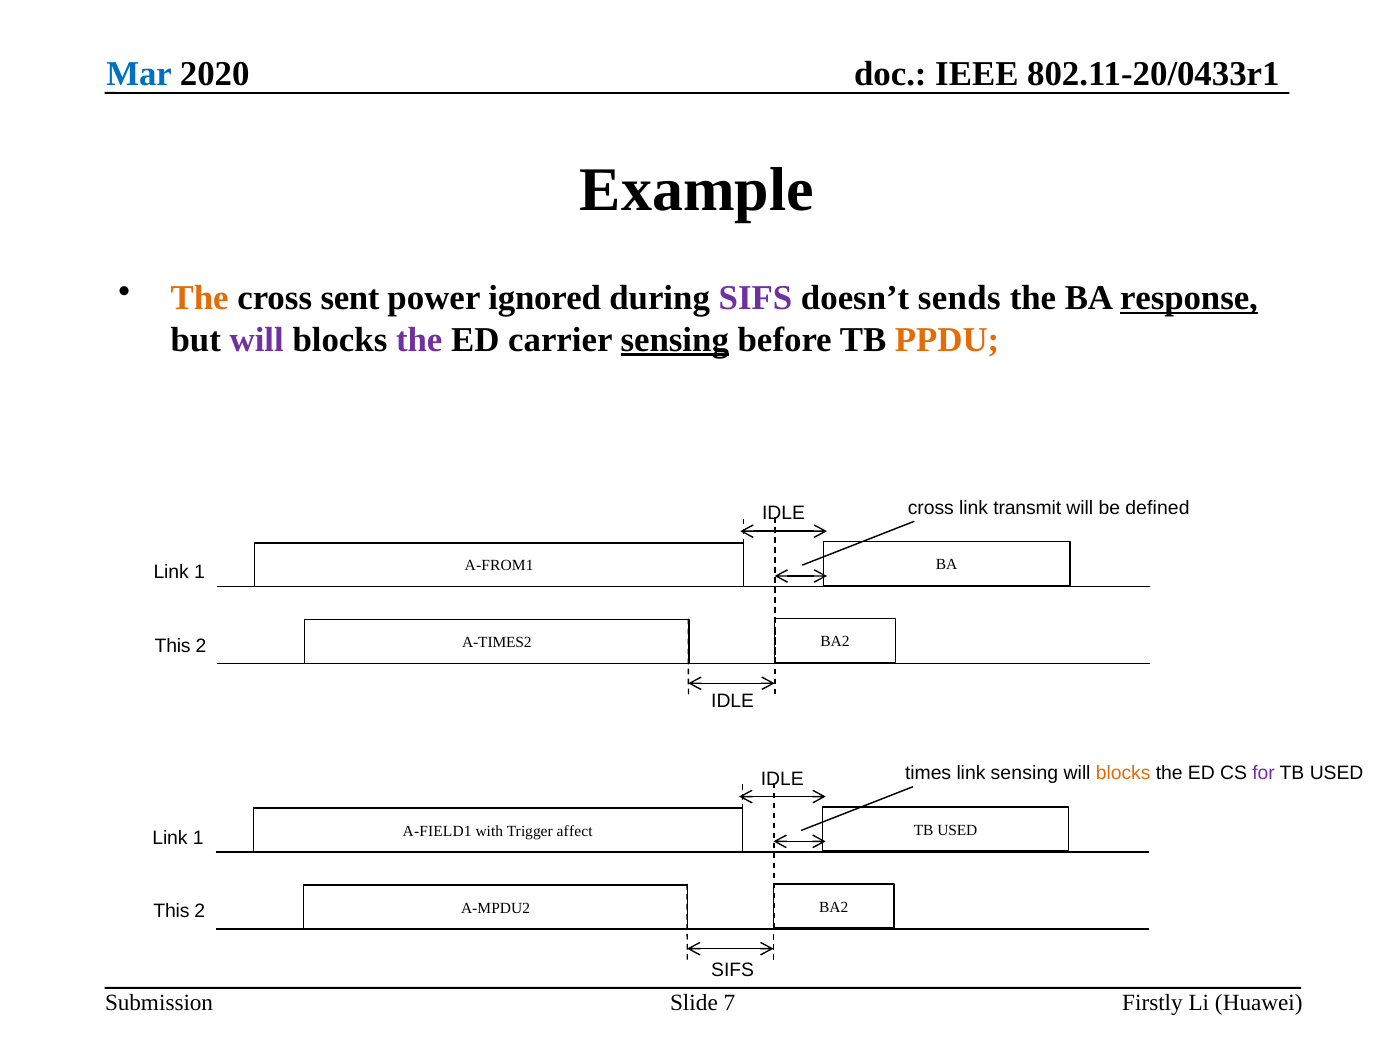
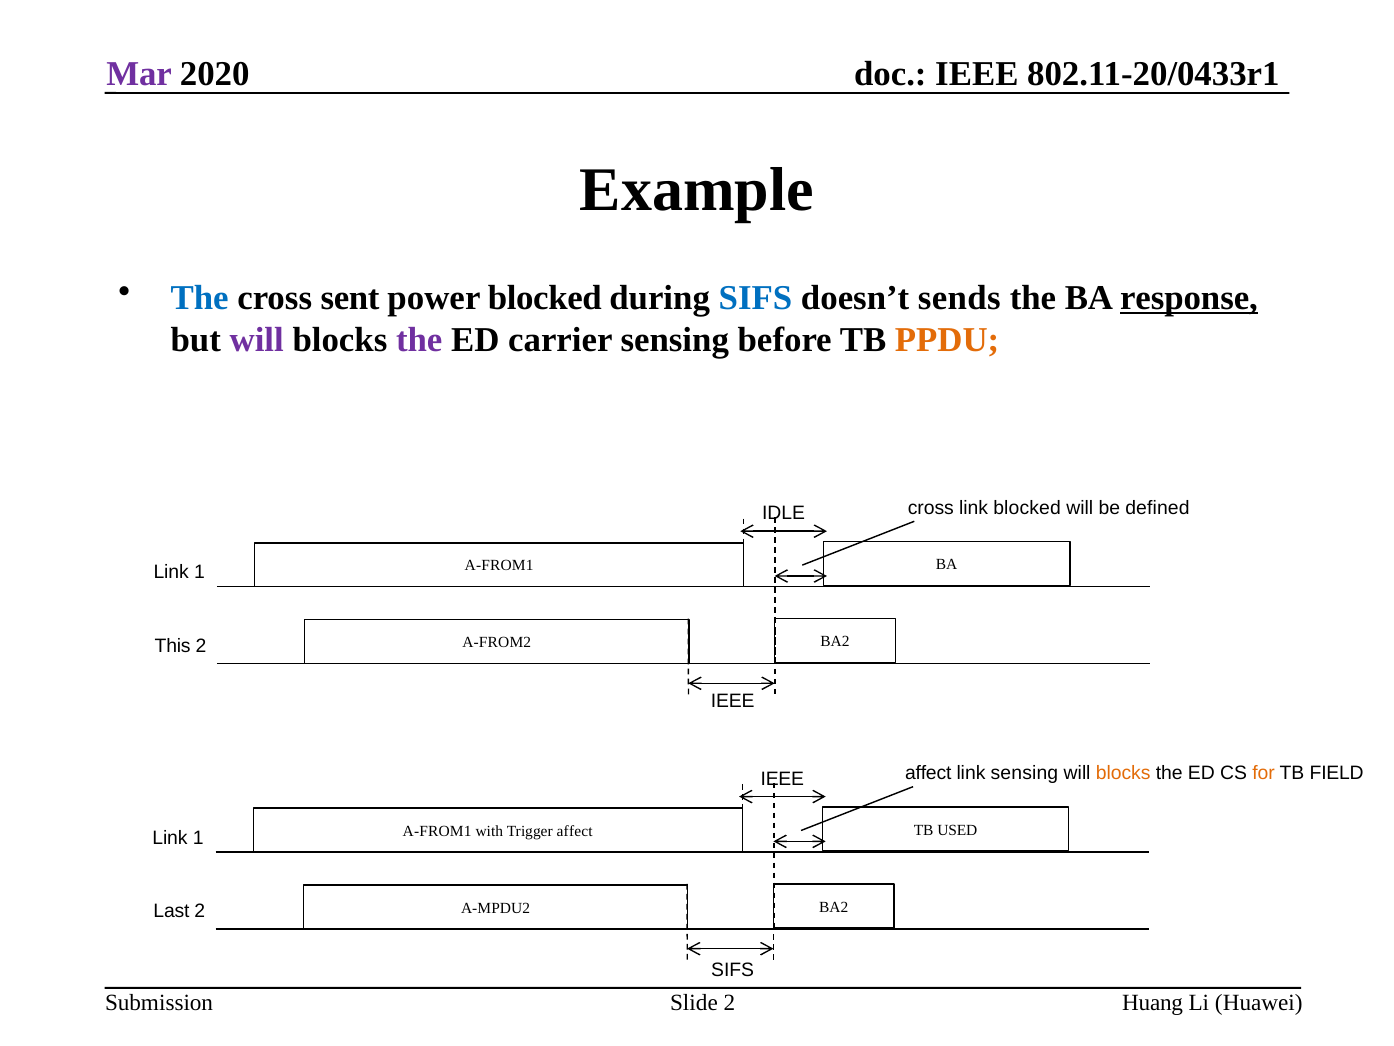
Mar colour: blue -> purple
The at (200, 298) colour: orange -> blue
power ignored: ignored -> blocked
SIFS at (755, 298) colour: purple -> blue
sensing at (675, 339) underline: present -> none
link transmit: transmit -> blocked
A-TIMES2: A-TIMES2 -> A-FROM2
IDLE at (733, 701): IDLE -> IEEE
times at (928, 773): times -> affect
for colour: purple -> orange
USED at (1337, 773): USED -> FIELD
IDLE at (782, 778): IDLE -> IEEE
A-FIELD1 at (437, 831): A-FIELD1 -> A-FROM1
This at (171, 911): This -> Last
Slide 7: 7 -> 2
Firstly: Firstly -> Huang
